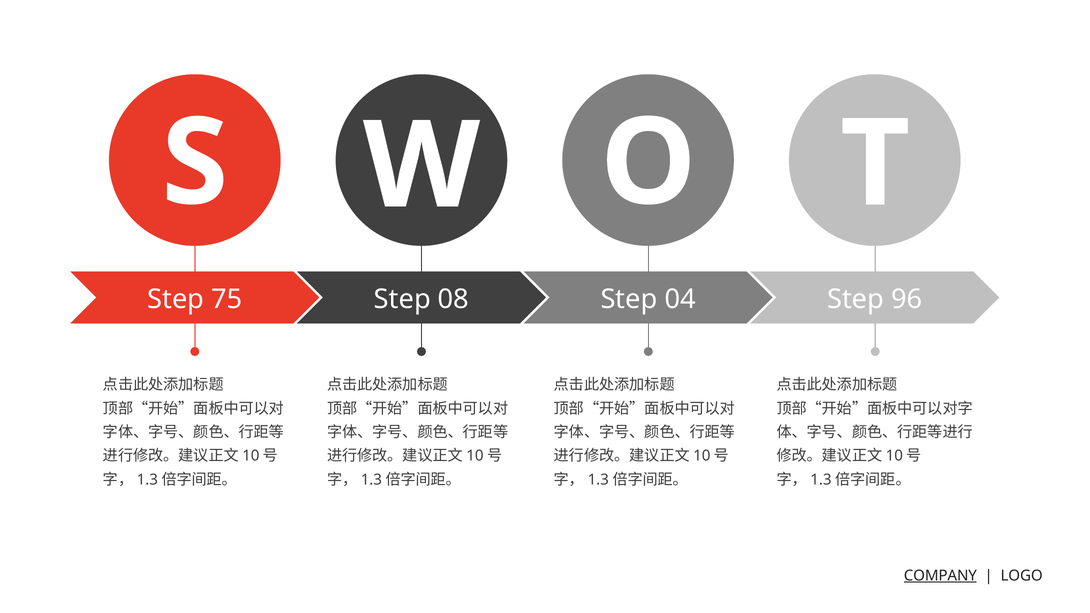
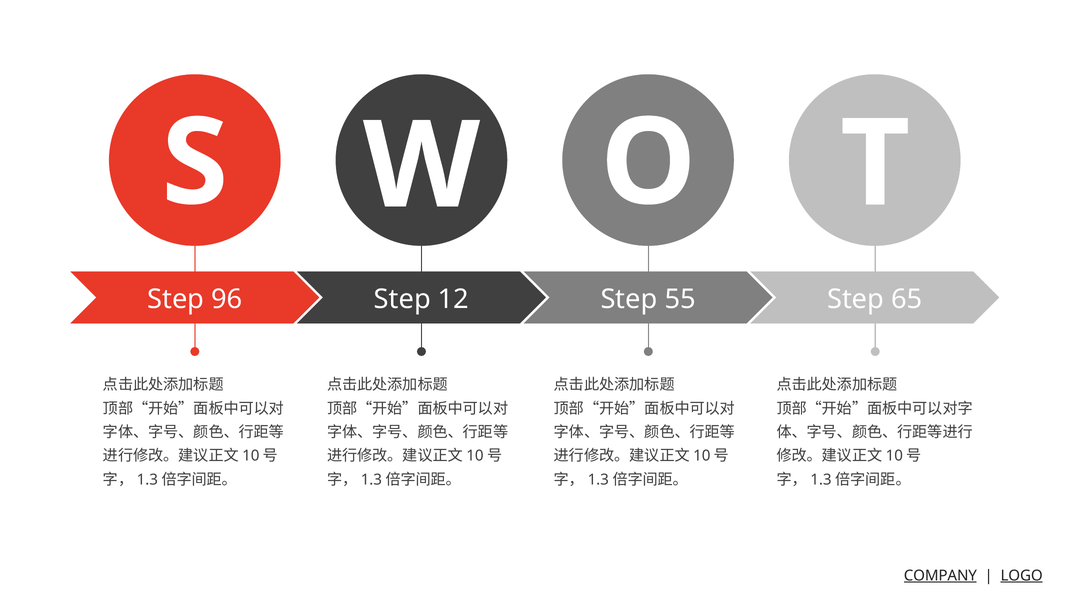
75: 75 -> 96
08: 08 -> 12
04: 04 -> 55
96: 96 -> 65
LOGO underline: none -> present
